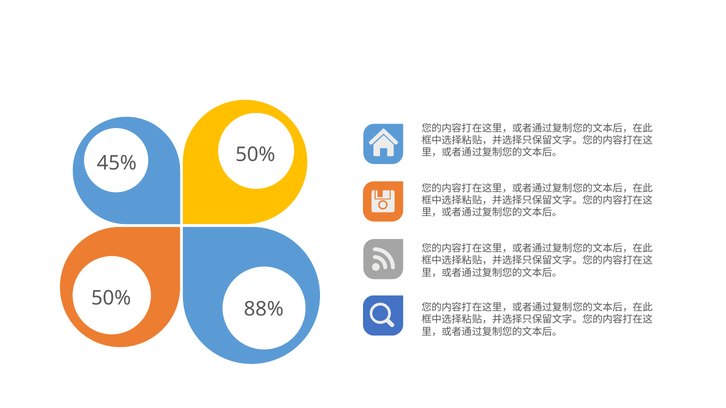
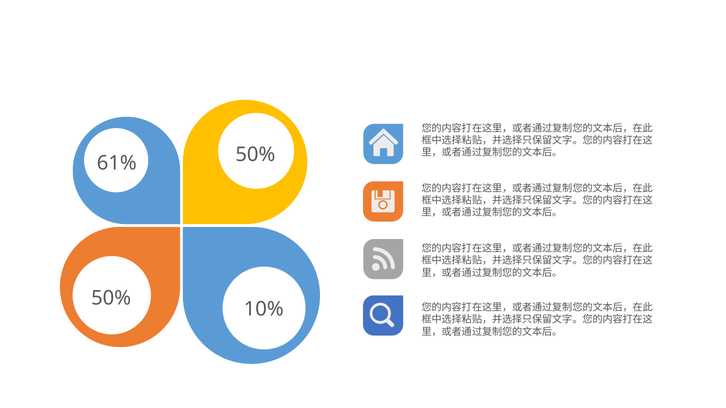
45%: 45% -> 61%
88%: 88% -> 10%
